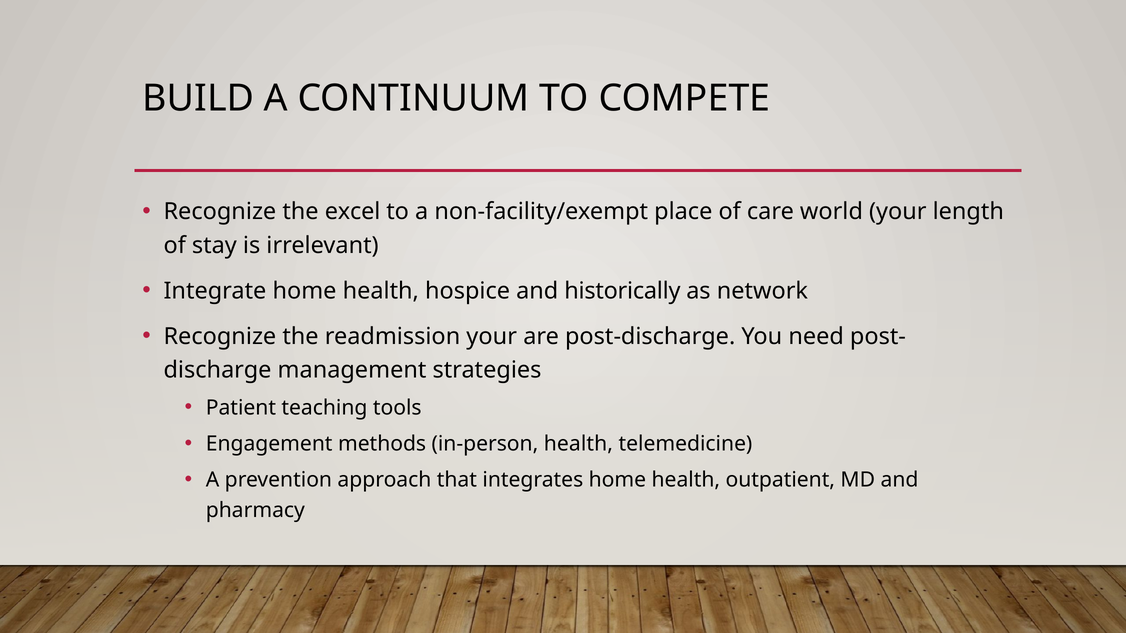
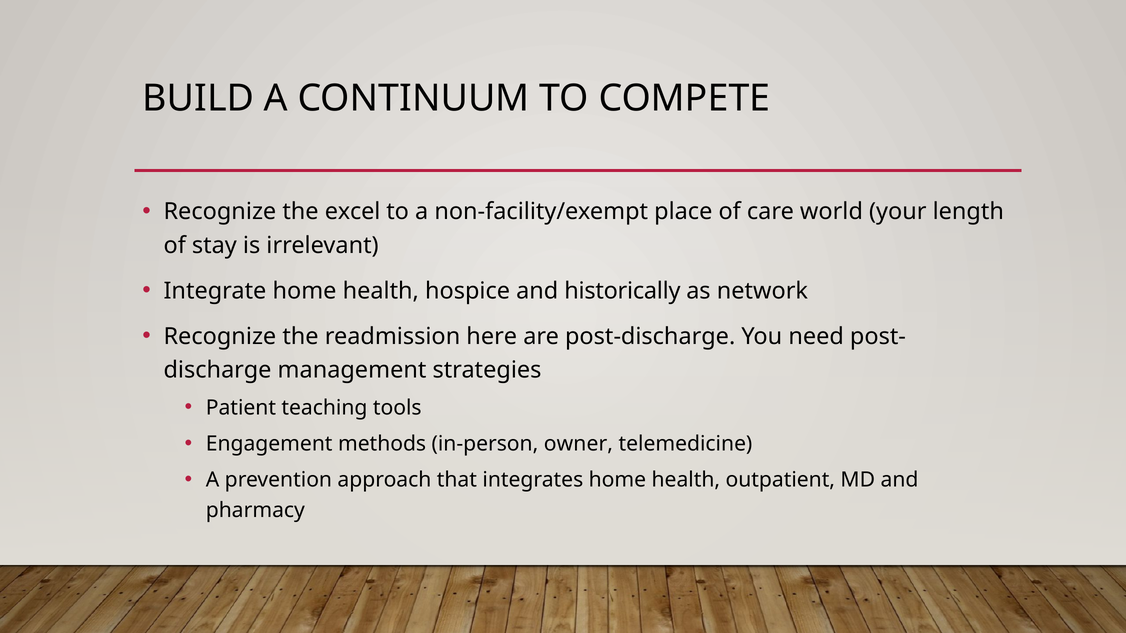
readmission your: your -> here
in-person health: health -> owner
